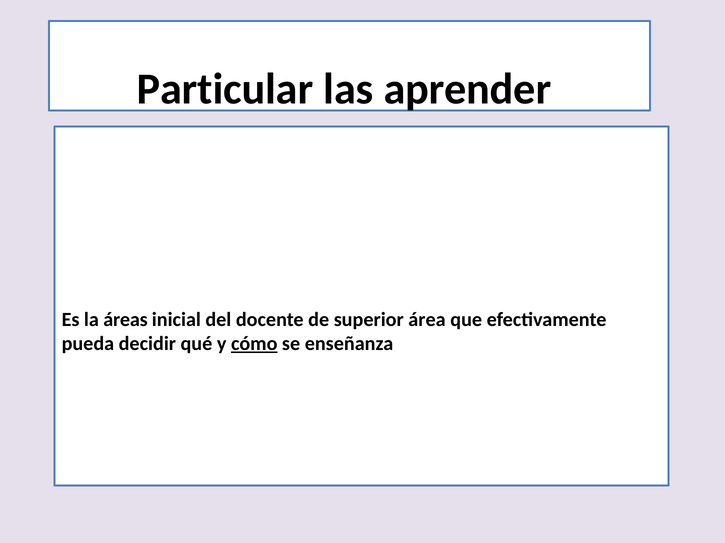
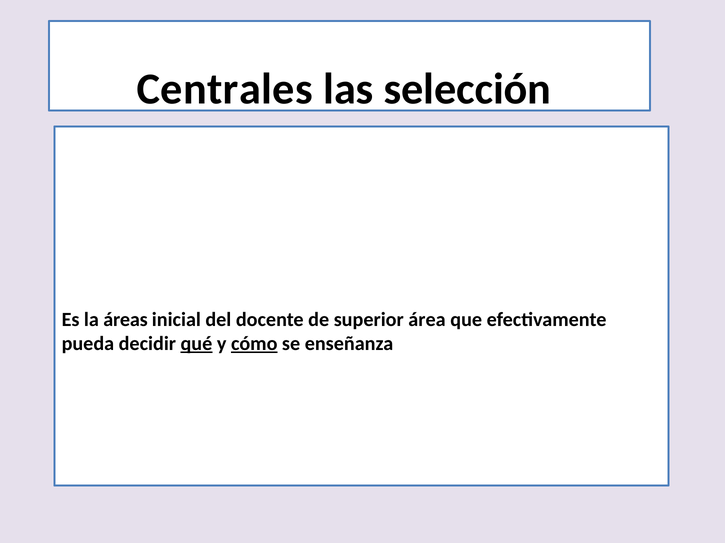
Particular: Particular -> Centrales
aprender: aprender -> selección
qué underline: none -> present
